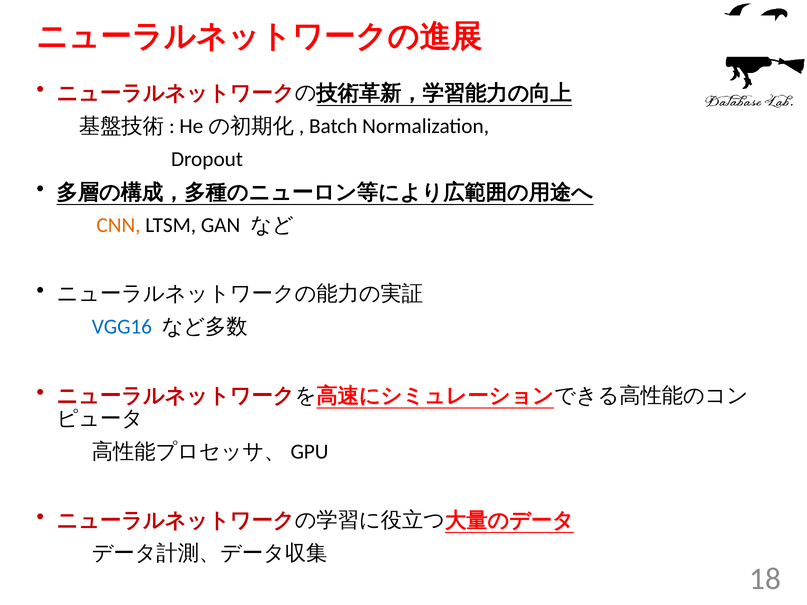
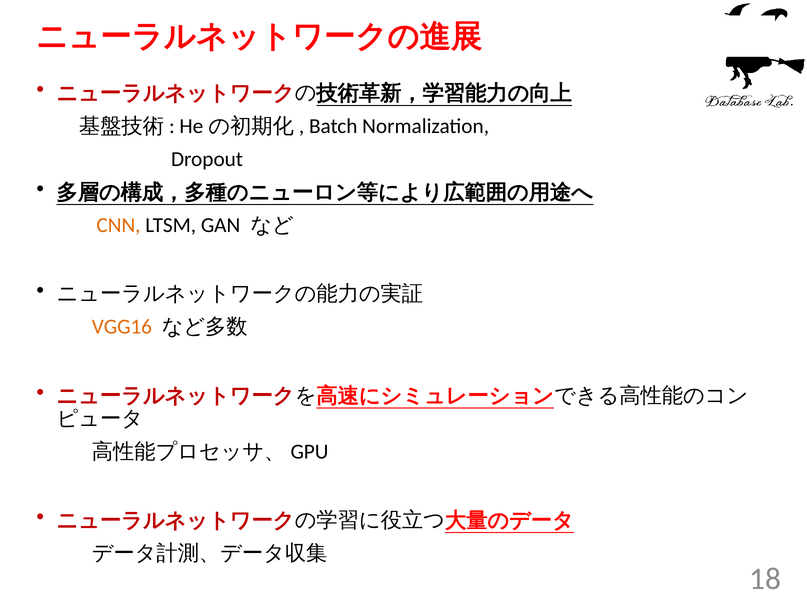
VGG16 colour: blue -> orange
